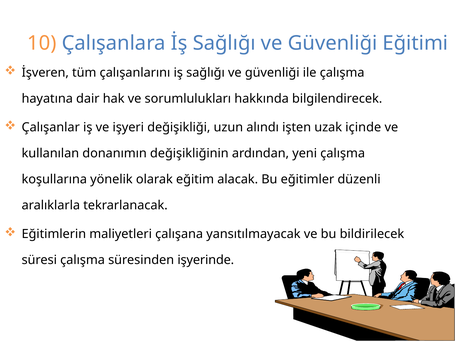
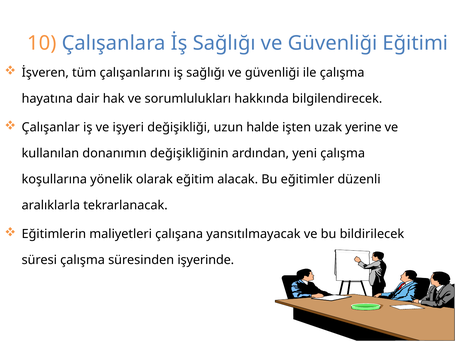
alındı: alındı -> halde
içinde: içinde -> yerine
